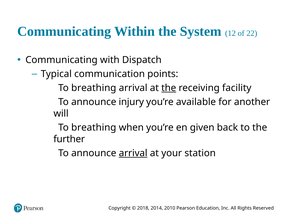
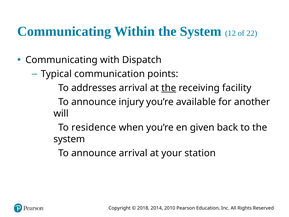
breathing at (94, 88): breathing -> addresses
breathing at (94, 127): breathing -> residence
further at (69, 139): further -> system
arrival at (133, 153) underline: present -> none
